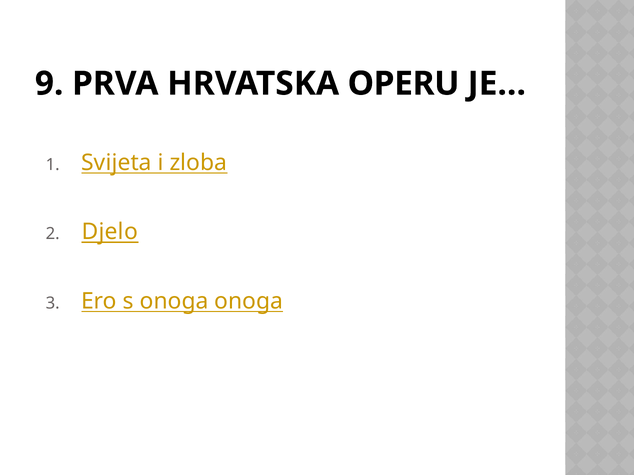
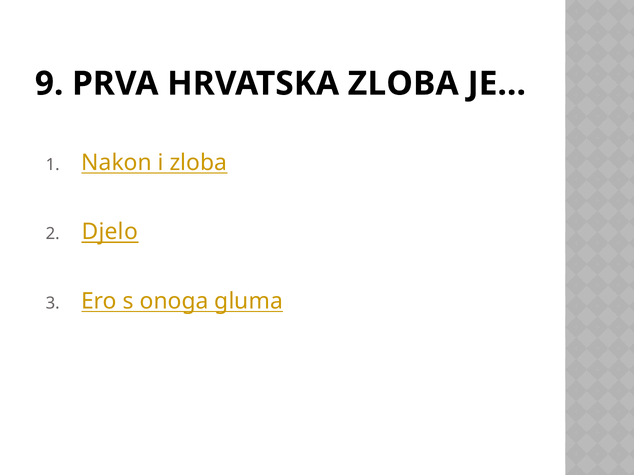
HRVATSKA OPERU: OPERU -> ZLOBA
Svijeta: Svijeta -> Nakon
onoga onoga: onoga -> gluma
